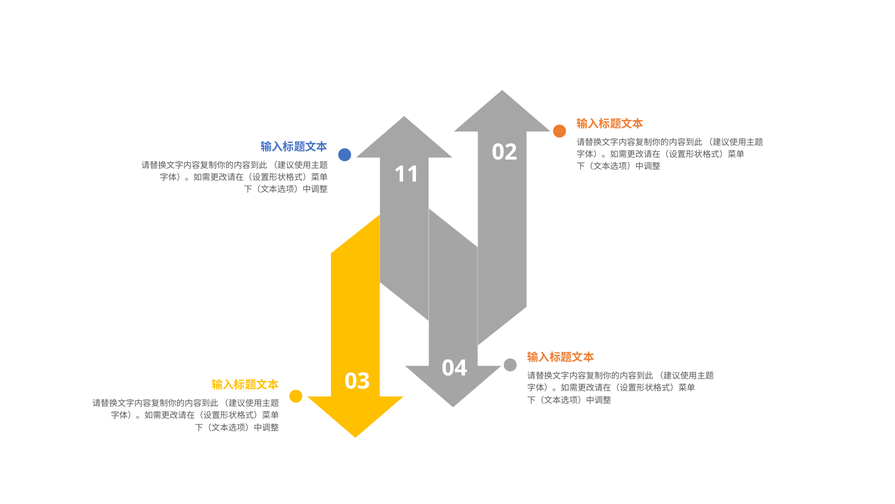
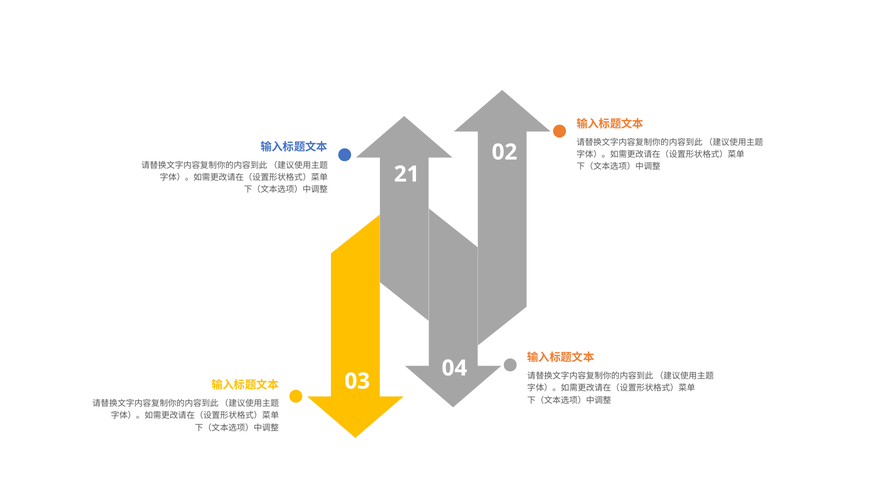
11: 11 -> 21
